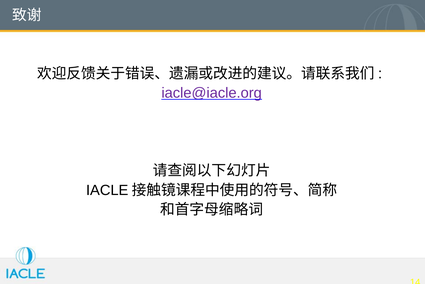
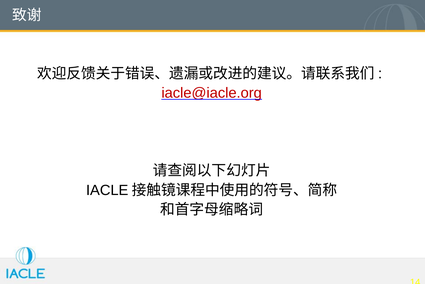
iacle@iacle.org colour: purple -> red
